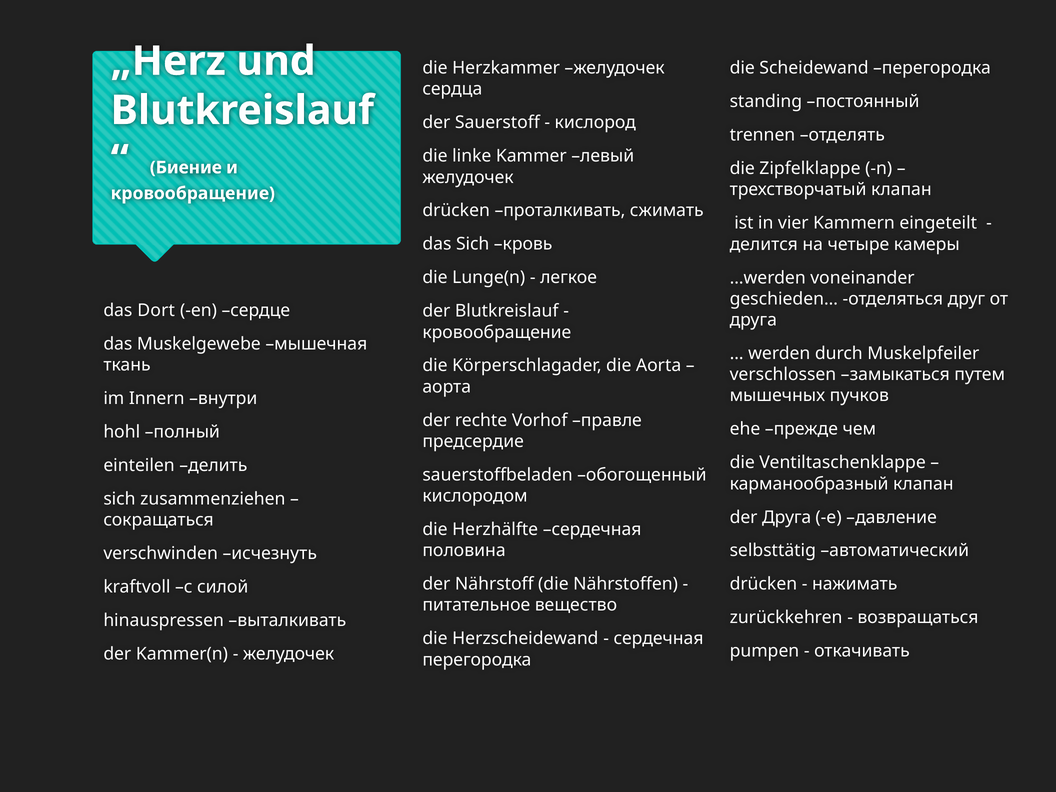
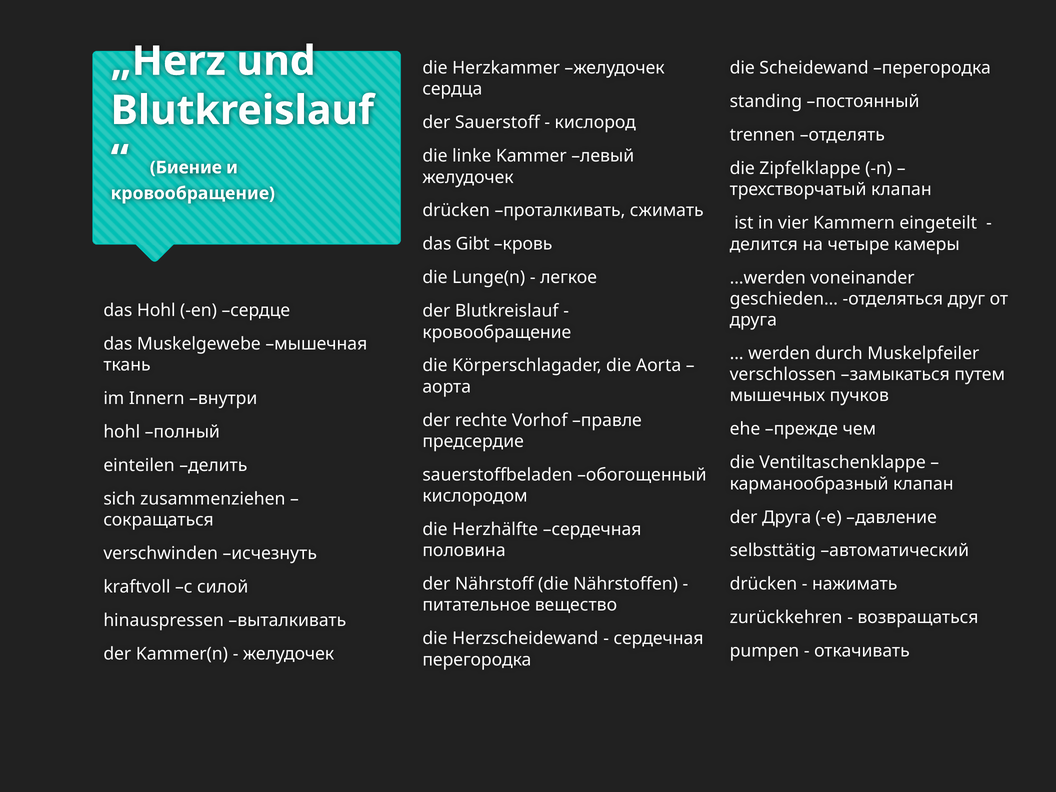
das Sich: Sich -> Gibt
das Dort: Dort -> Hohl
